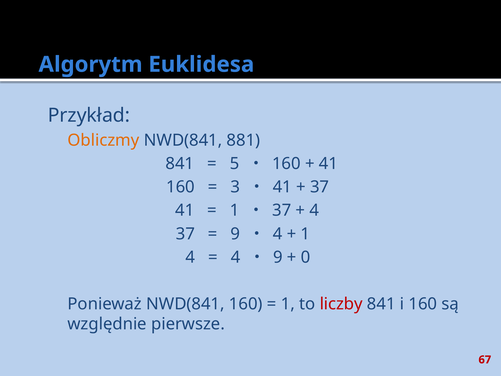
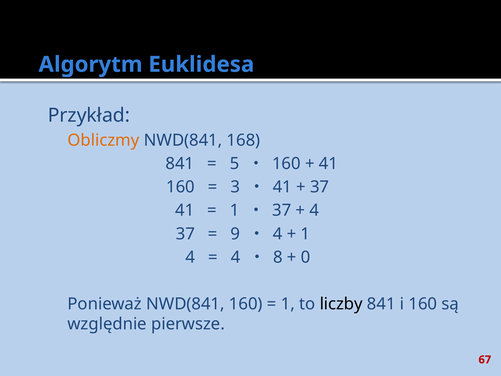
881: 881 -> 168
9 at (278, 257): 9 -> 8
liczby colour: red -> black
